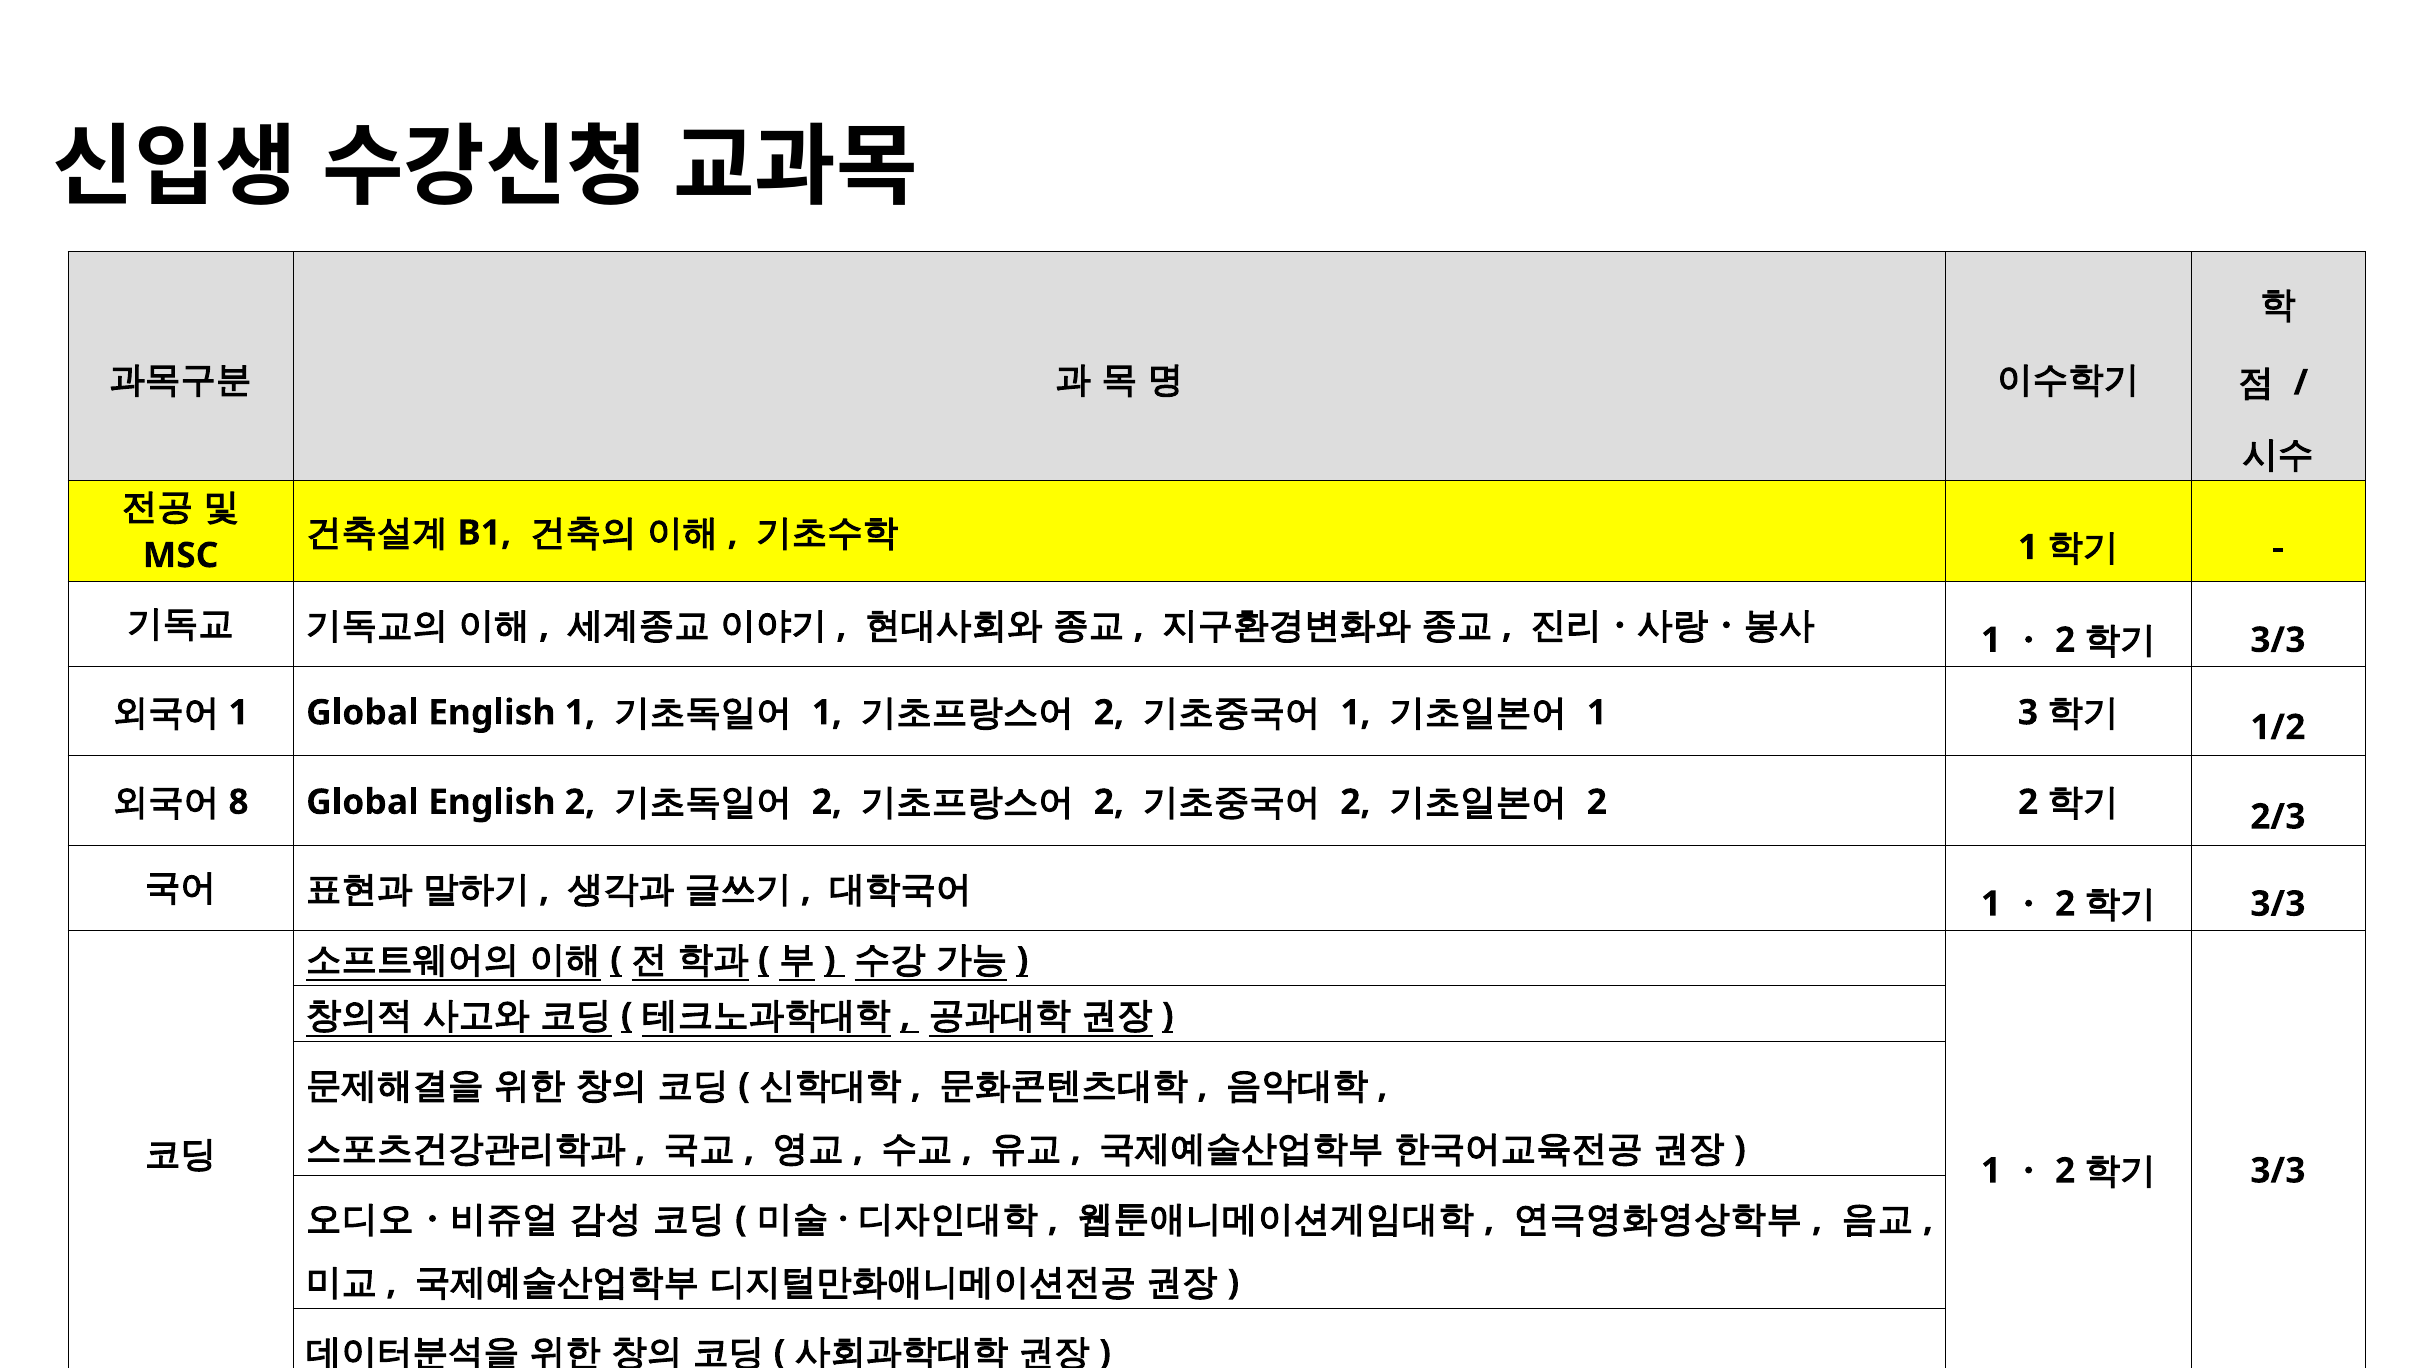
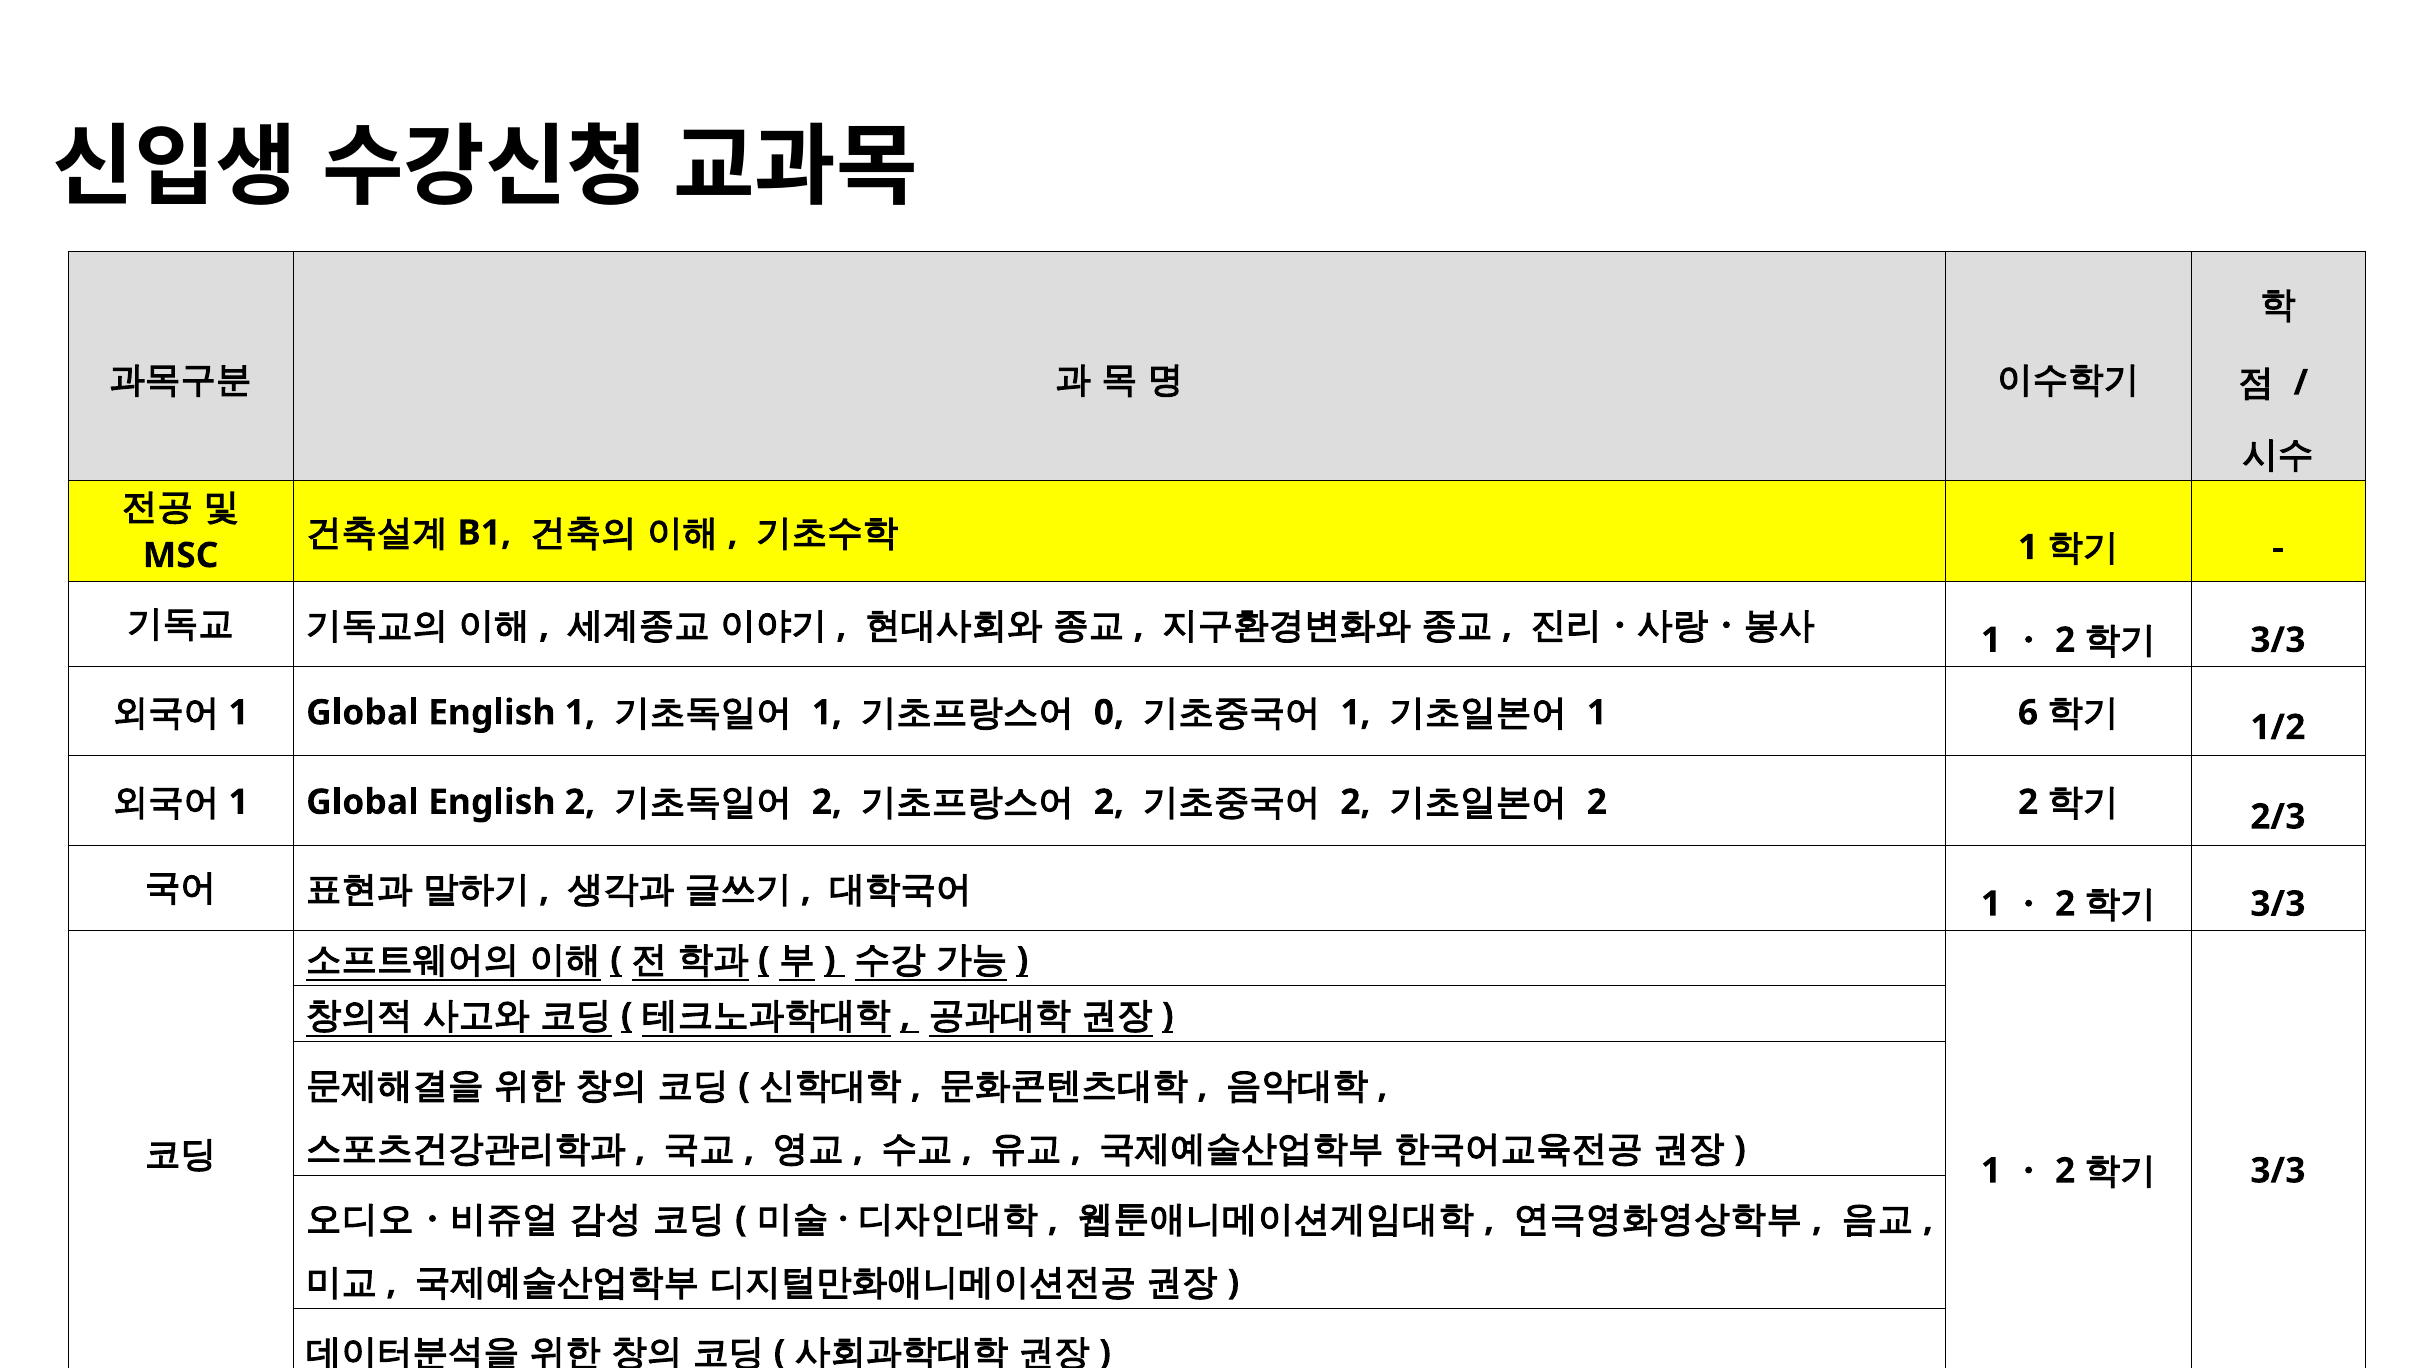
2 at (1109, 712): 2 -> 0
3: 3 -> 6
8 at (239, 802): 8 -> 1
